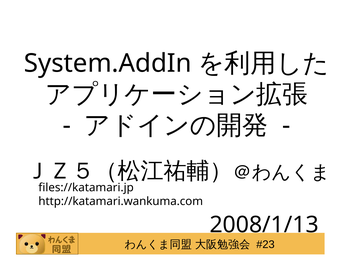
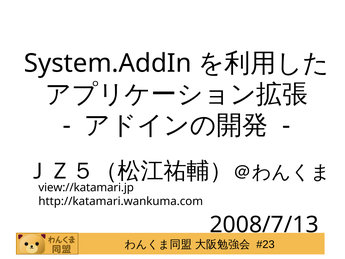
files://katamari.jp: files://katamari.jp -> view://katamari.jp
2008/1/13: 2008/1/13 -> 2008/7/13
